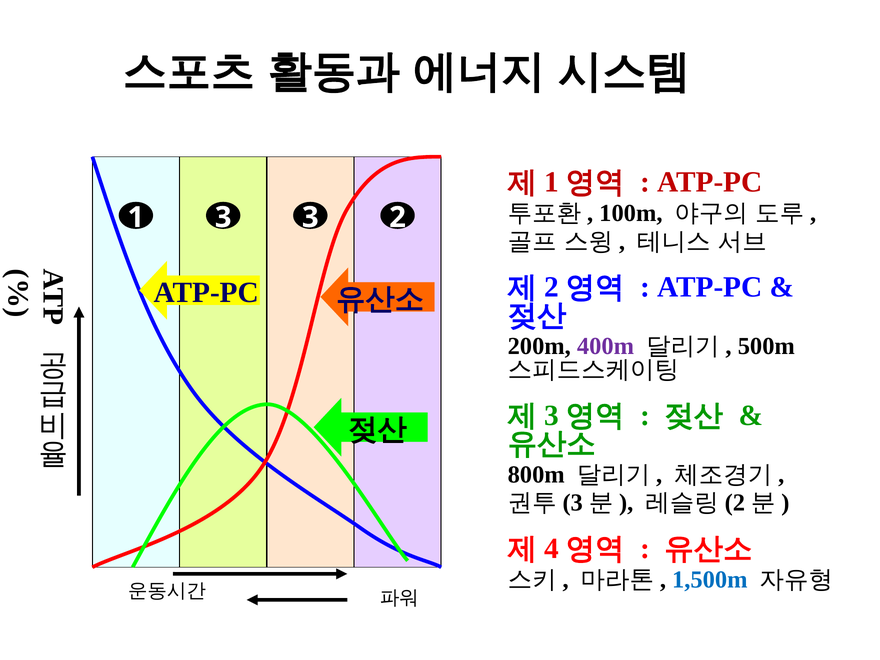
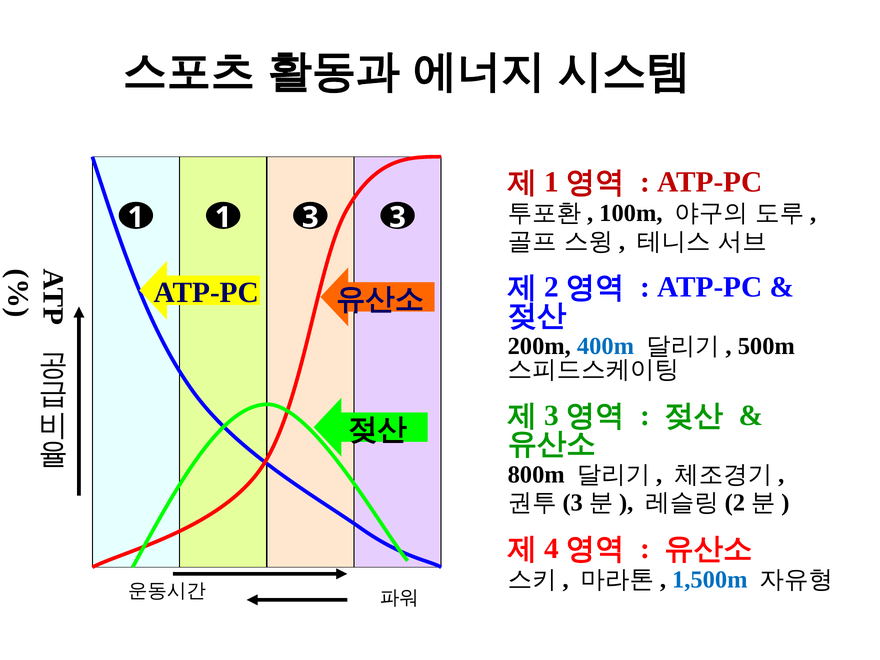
1 3: 3 -> 1
3 2: 2 -> 3
400m colour: purple -> blue
